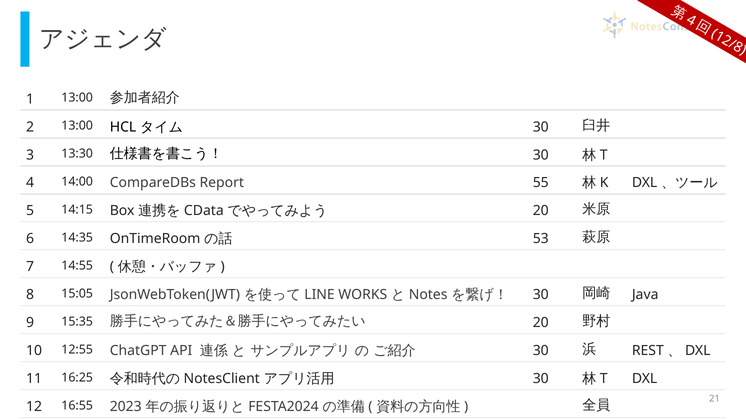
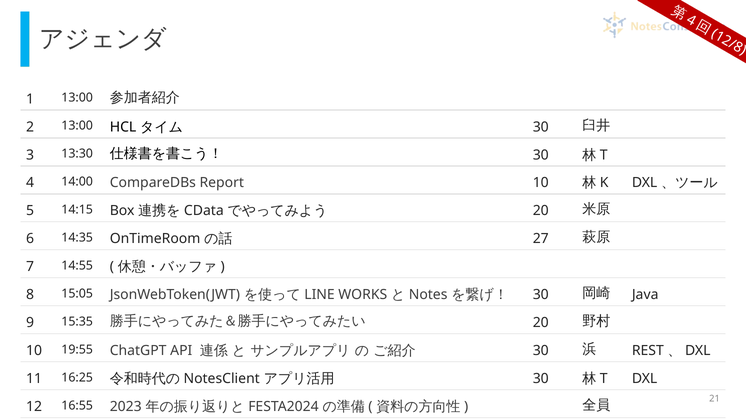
Report 55: 55 -> 10
53: 53 -> 27
12:55: 12:55 -> 19:55
